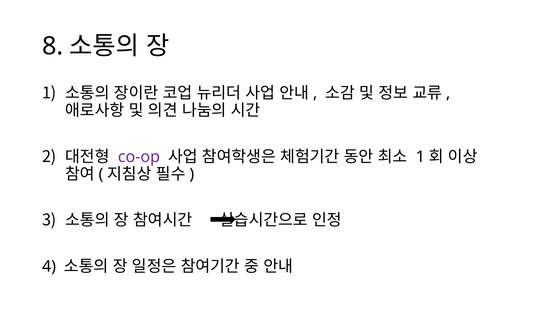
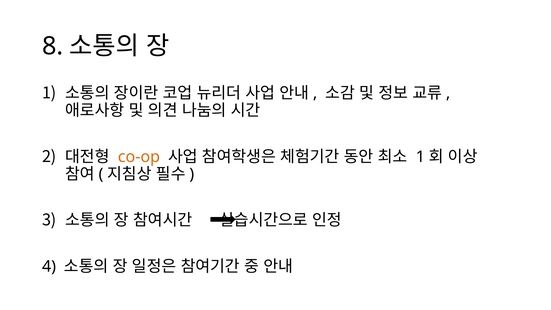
co-op colour: purple -> orange
